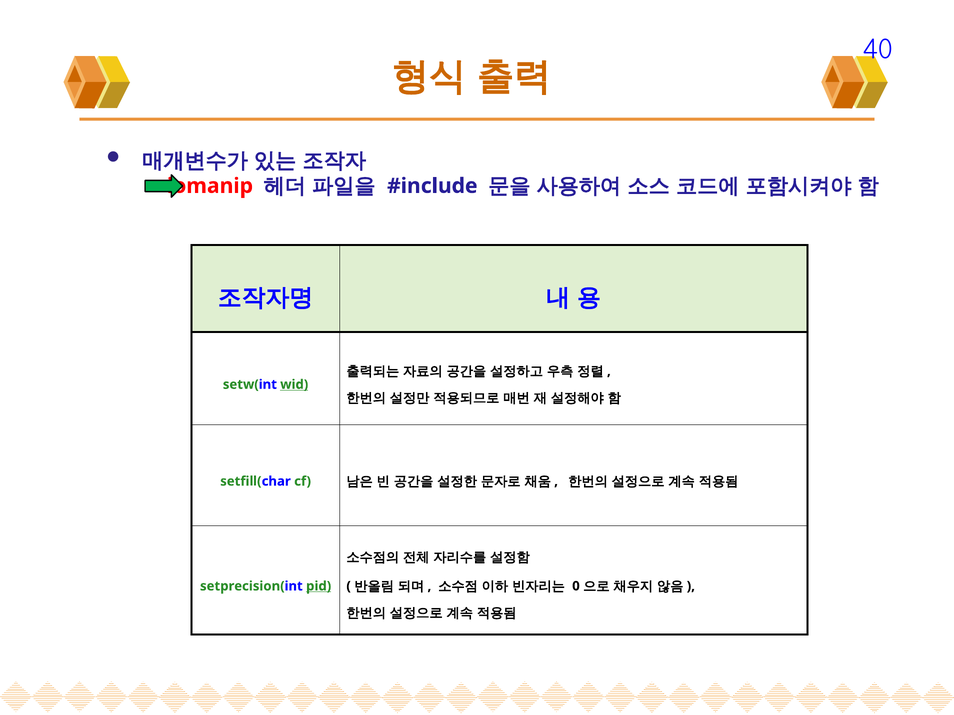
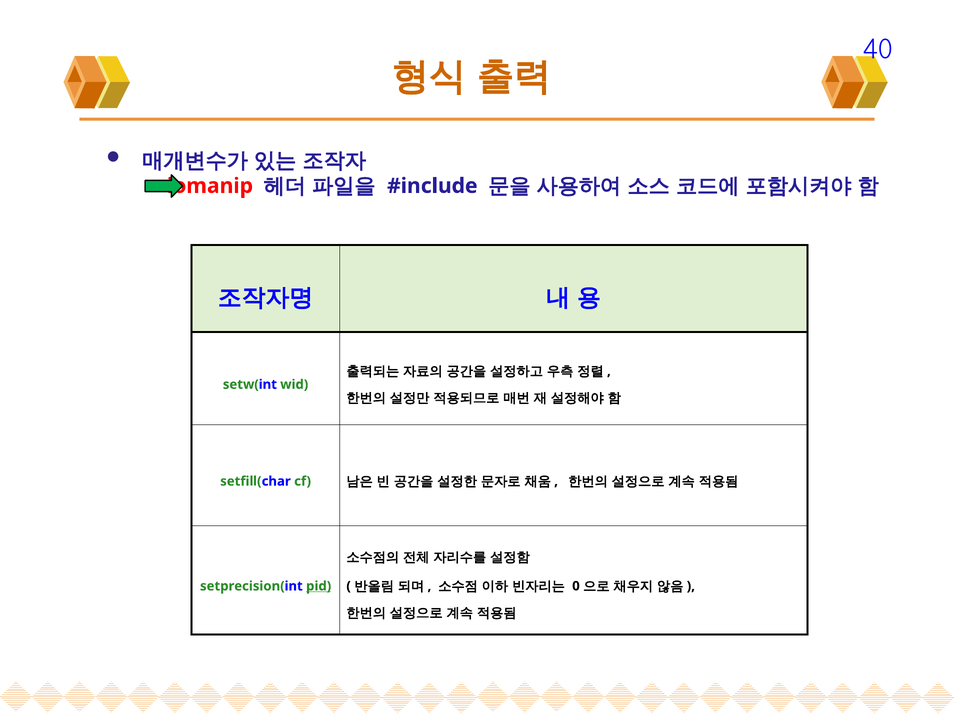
wid underline: present -> none
